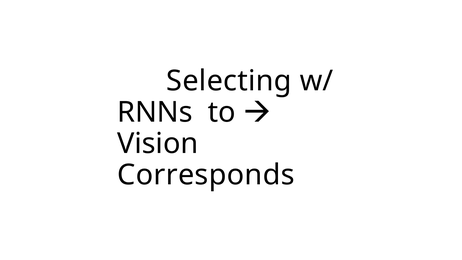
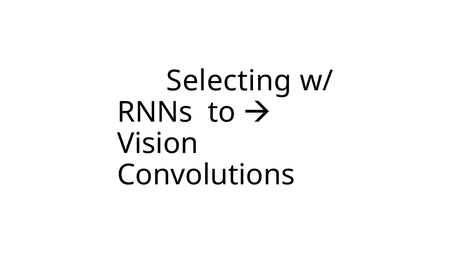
Corresponds: Corresponds -> Convolutions
